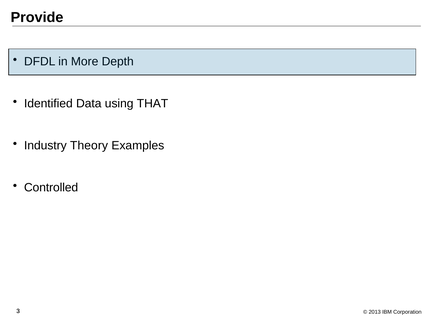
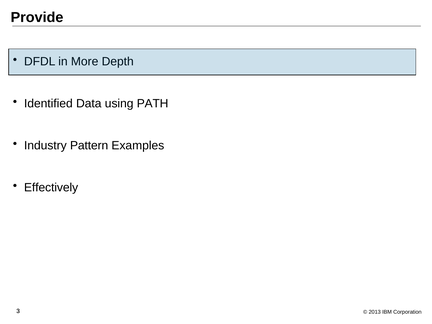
THAT: THAT -> PATH
Theory: Theory -> Pattern
Controlled: Controlled -> Effectively
